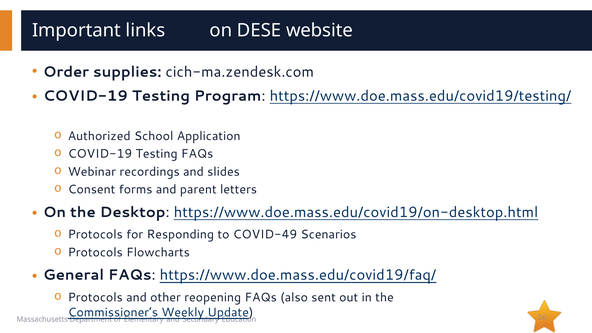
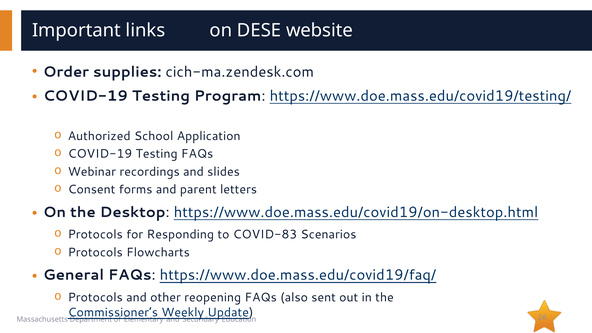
COVID-49: COVID-49 -> COVID-83
